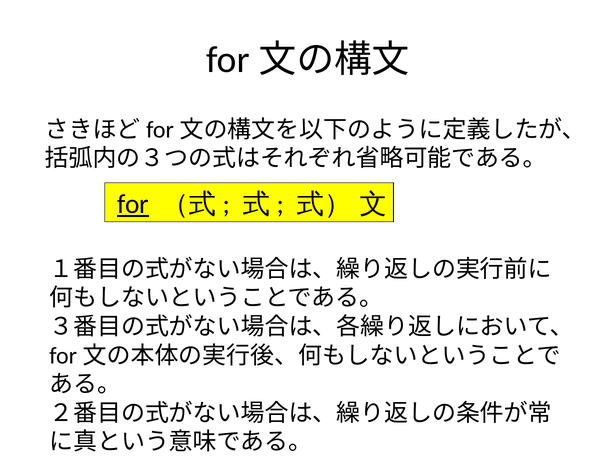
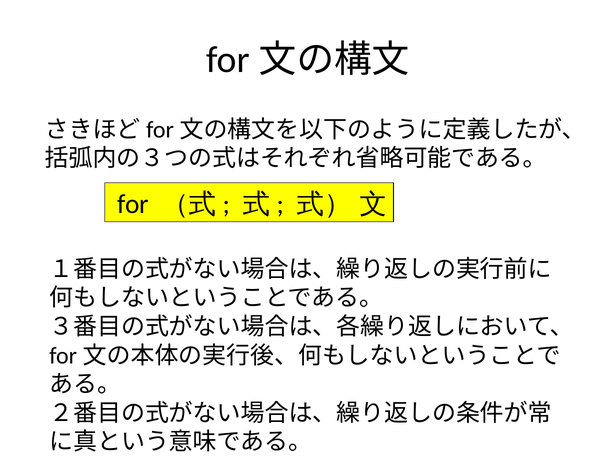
for underline: present -> none
